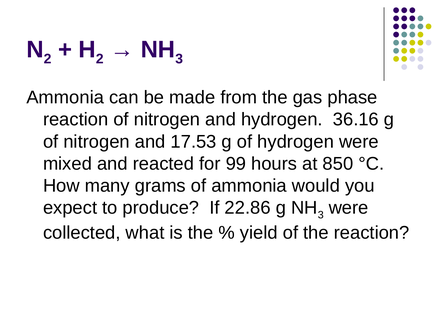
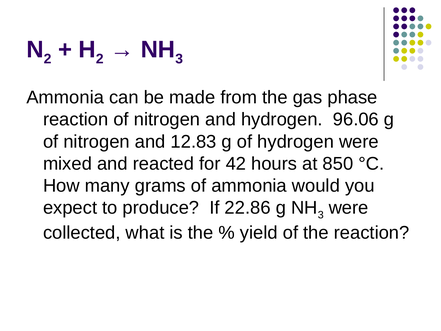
36.16: 36.16 -> 96.06
17.53: 17.53 -> 12.83
99: 99 -> 42
